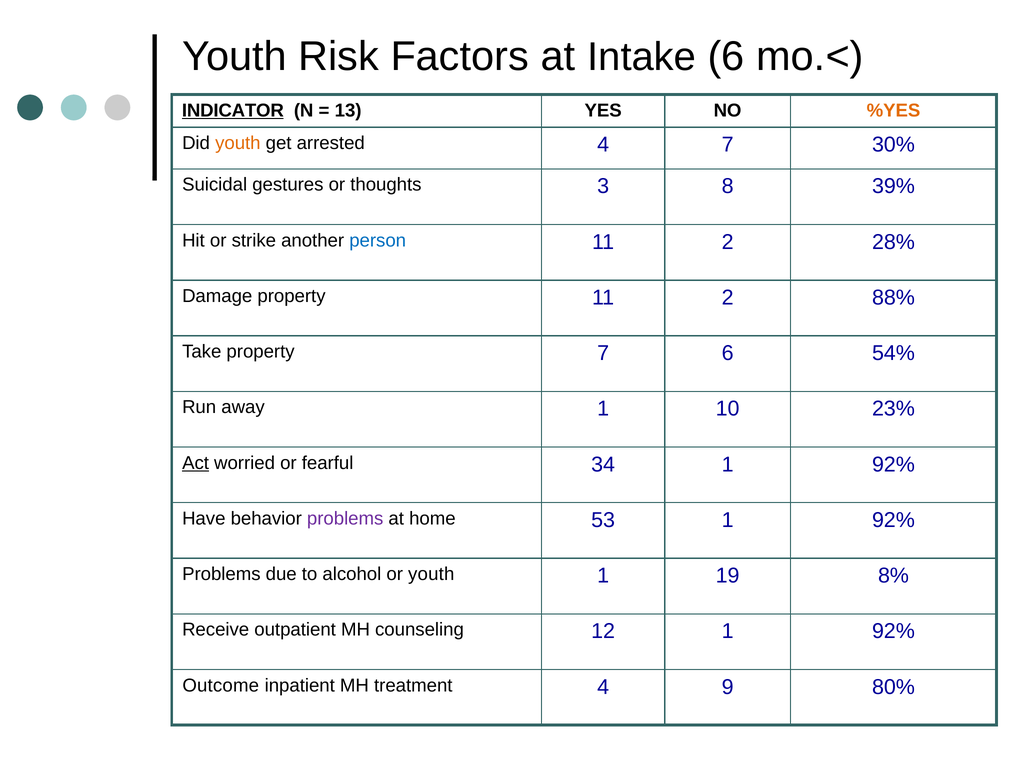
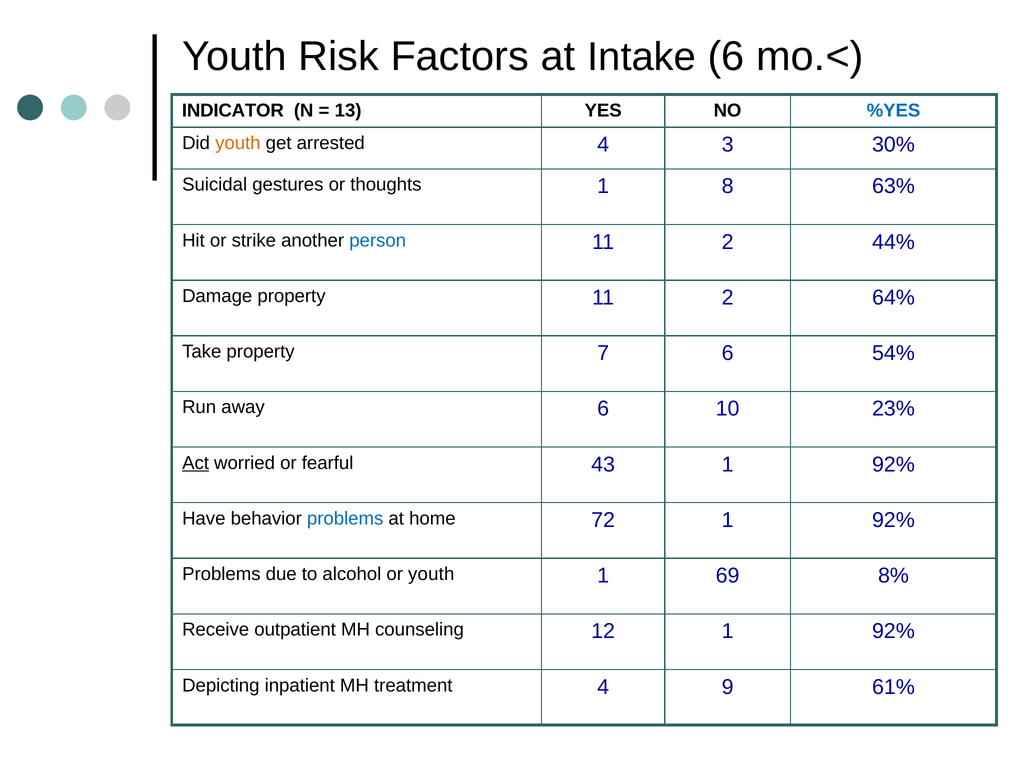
INDICATOR underline: present -> none
%YES colour: orange -> blue
4 7: 7 -> 3
thoughts 3: 3 -> 1
39%: 39% -> 63%
28%: 28% -> 44%
88%: 88% -> 64%
away 1: 1 -> 6
34: 34 -> 43
problems at (345, 518) colour: purple -> blue
53: 53 -> 72
19: 19 -> 69
Outcome: Outcome -> Depicting
80%: 80% -> 61%
